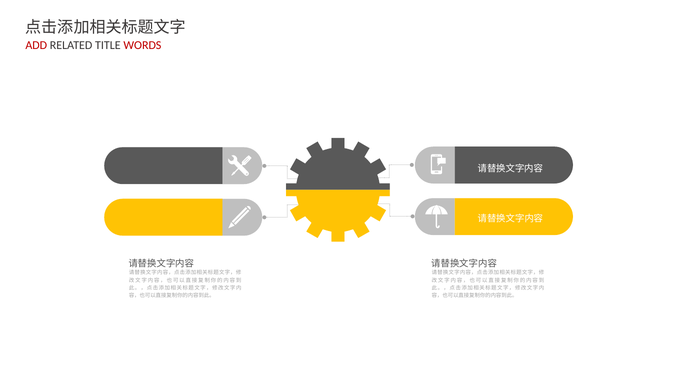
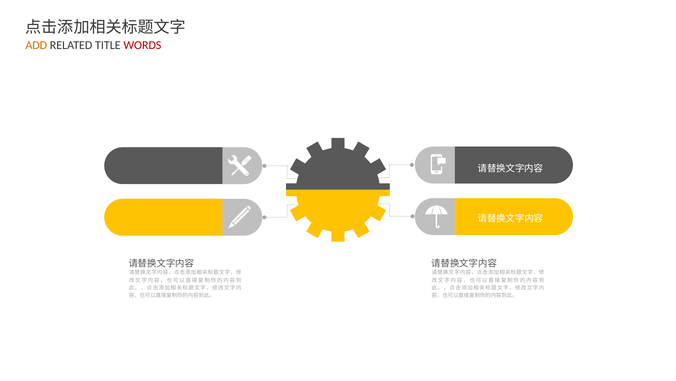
ADD colour: red -> orange
